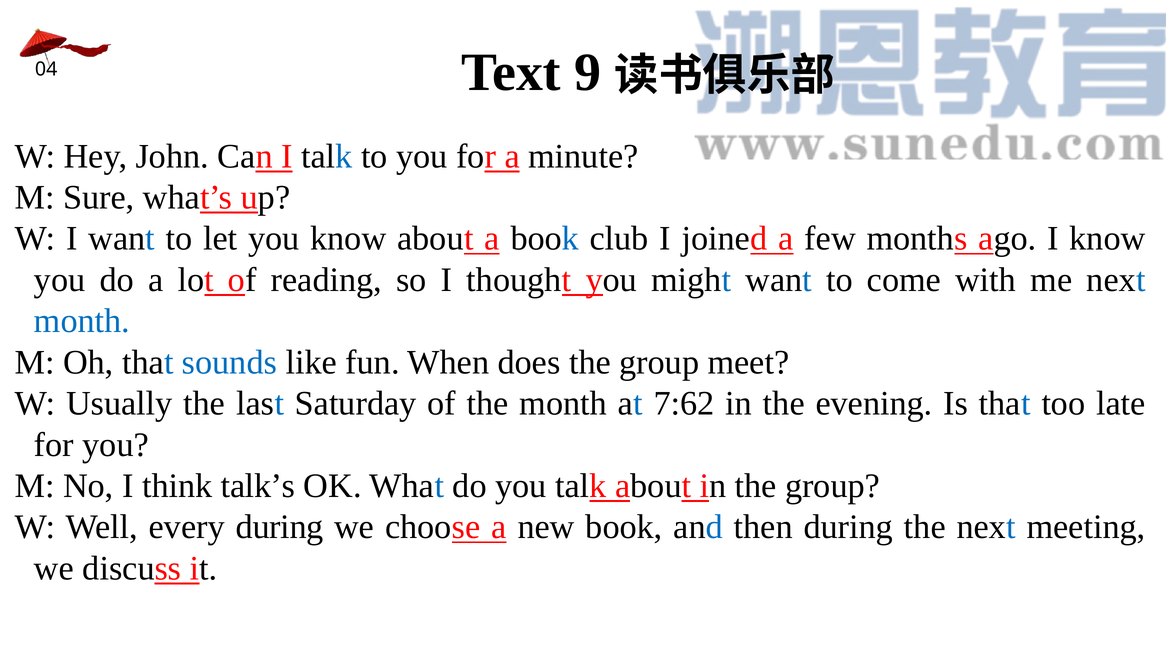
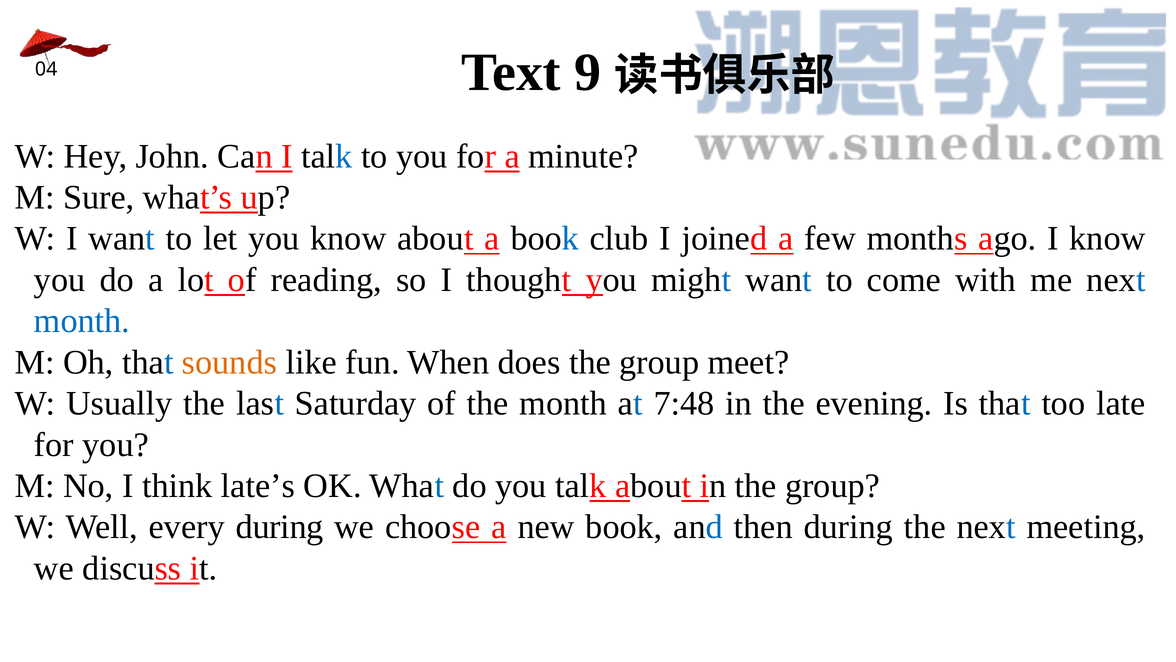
sounds colour: blue -> orange
7:62: 7:62 -> 7:48
talk’s: talk’s -> late’s
